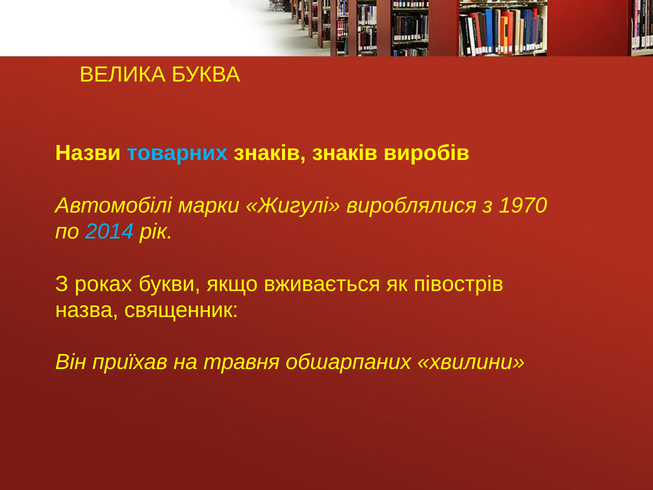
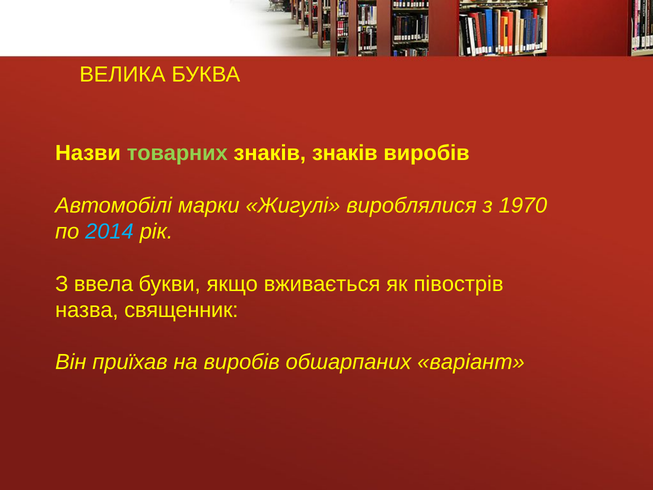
товарних colour: light blue -> light green
роках: роках -> ввела
на травня: травня -> виробів
хвилини: хвилини -> варіант
